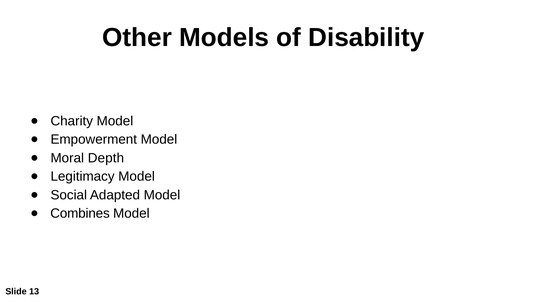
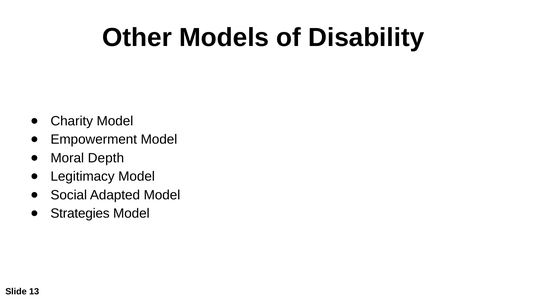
Combines: Combines -> Strategies
